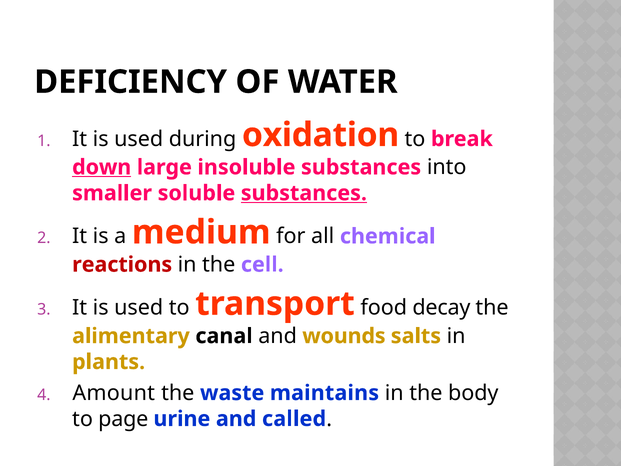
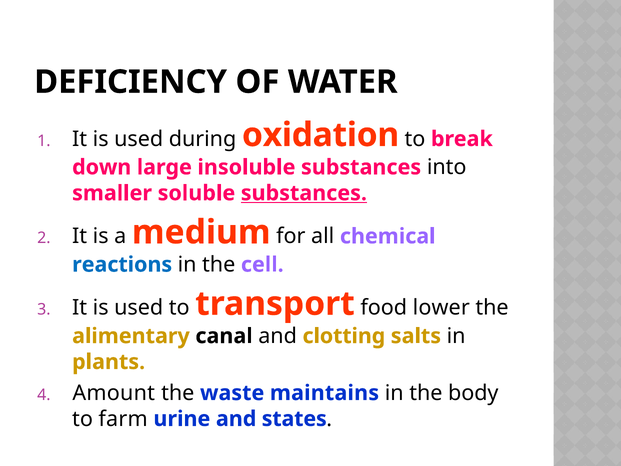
down underline: present -> none
reactions colour: red -> blue
decay: decay -> lower
wounds: wounds -> clotting
page: page -> farm
called: called -> states
